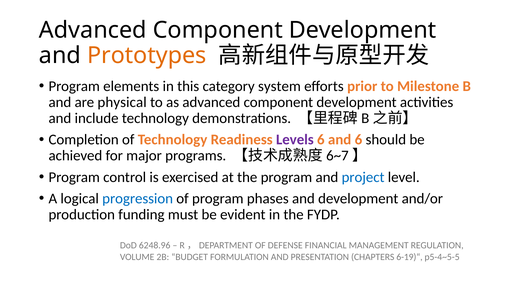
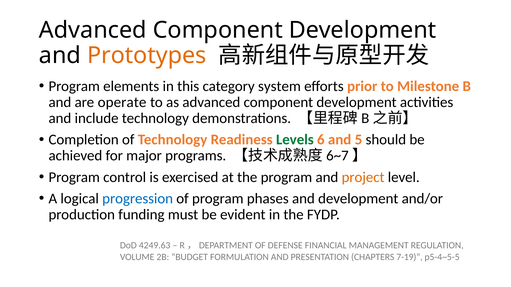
physical: physical -> operate
Levels colour: purple -> green
and 6: 6 -> 5
project colour: blue -> orange
6248.96: 6248.96 -> 4249.63
6-19)“: 6-19)“ -> 7-19)“
